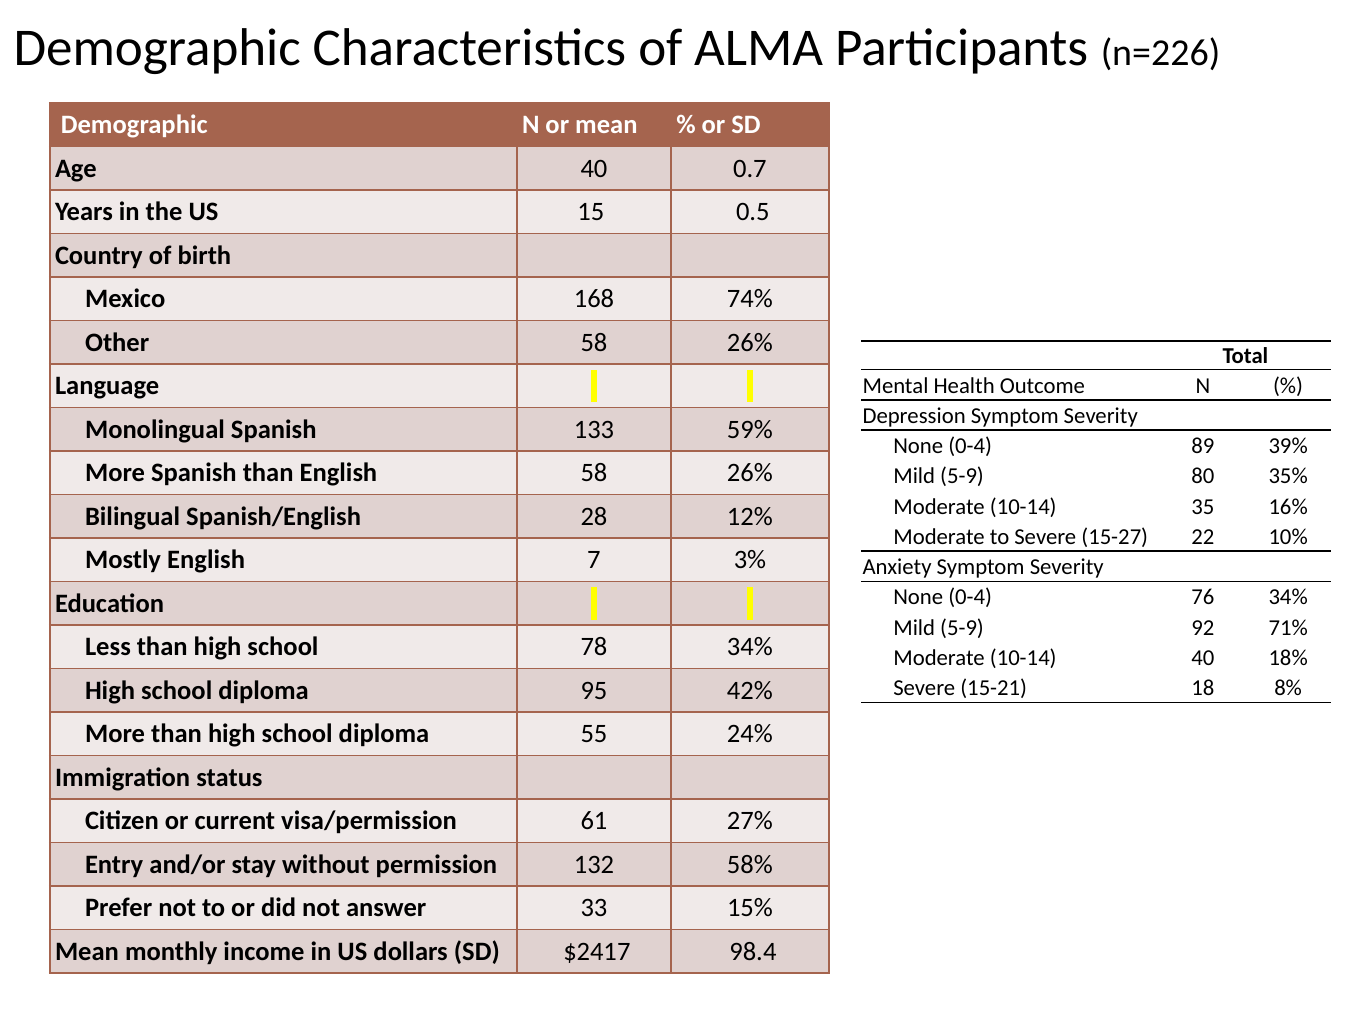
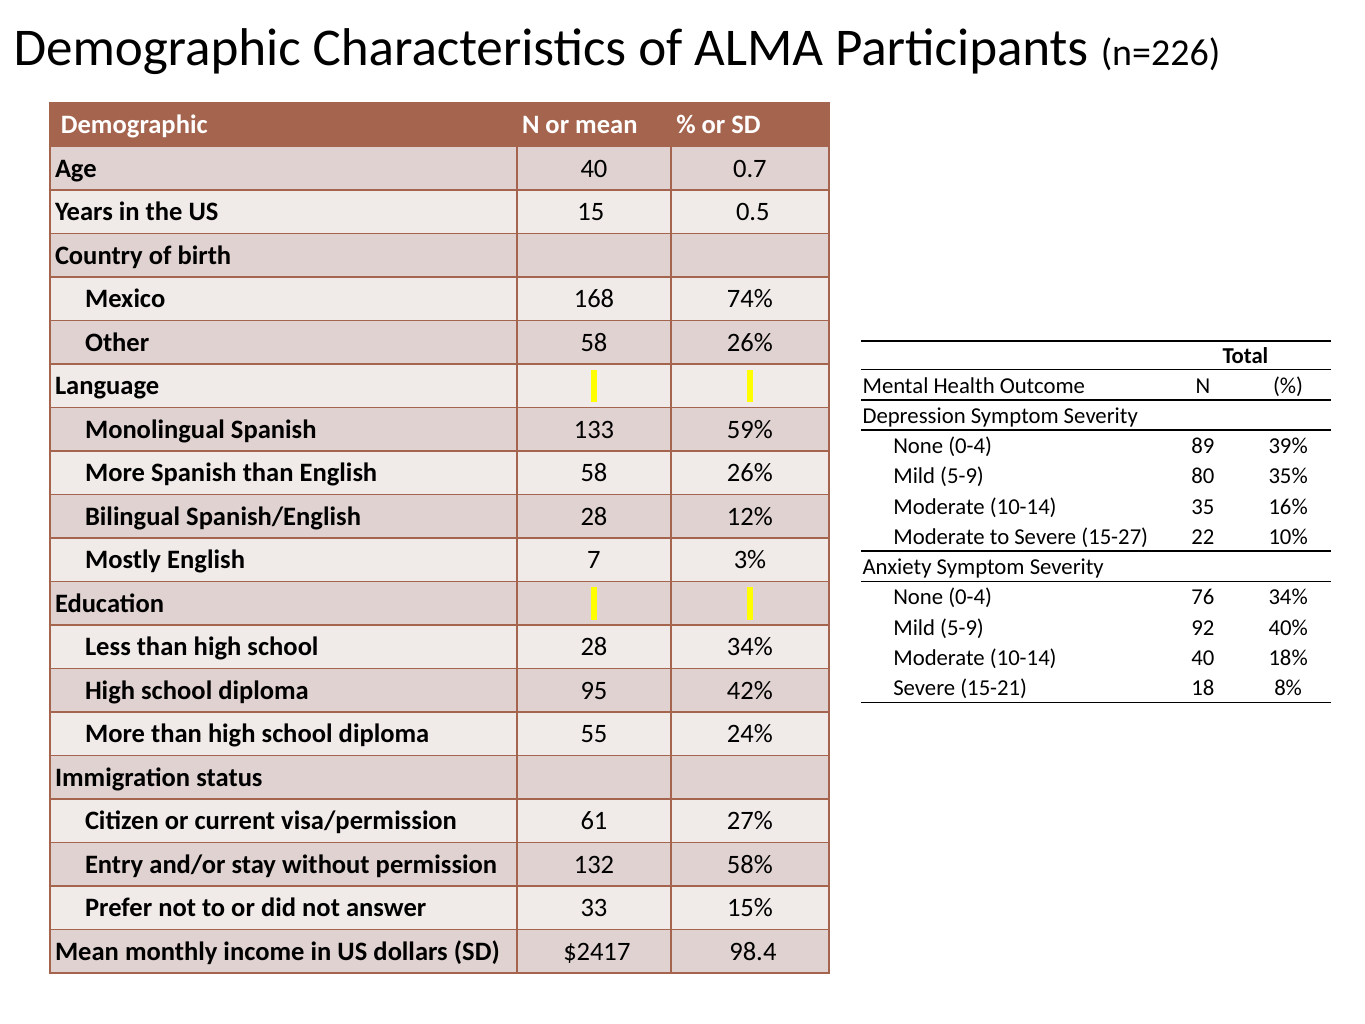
71%: 71% -> 40%
school 78: 78 -> 28
